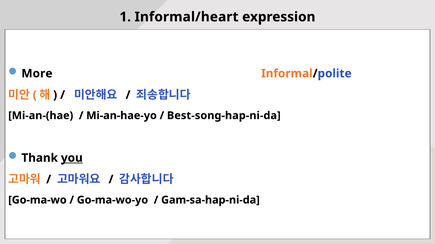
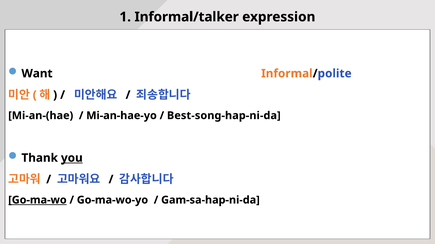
Informal/heart: Informal/heart -> Informal/talker
More: More -> Want
Go-ma-wo underline: none -> present
